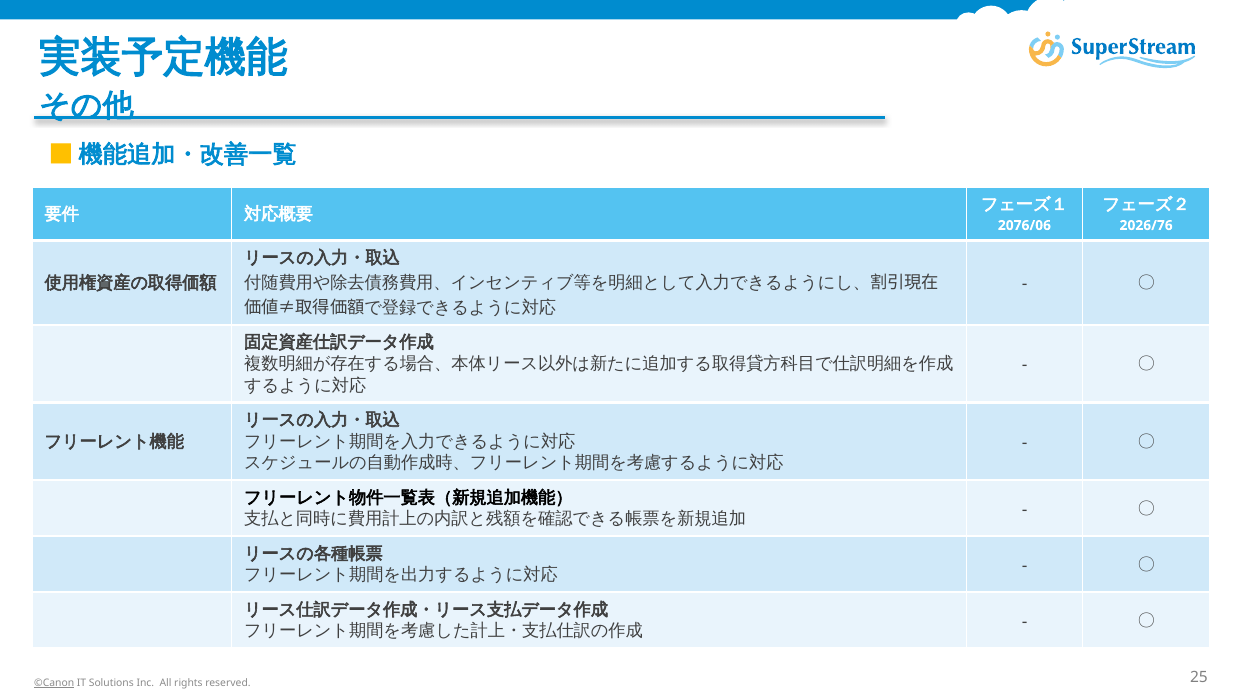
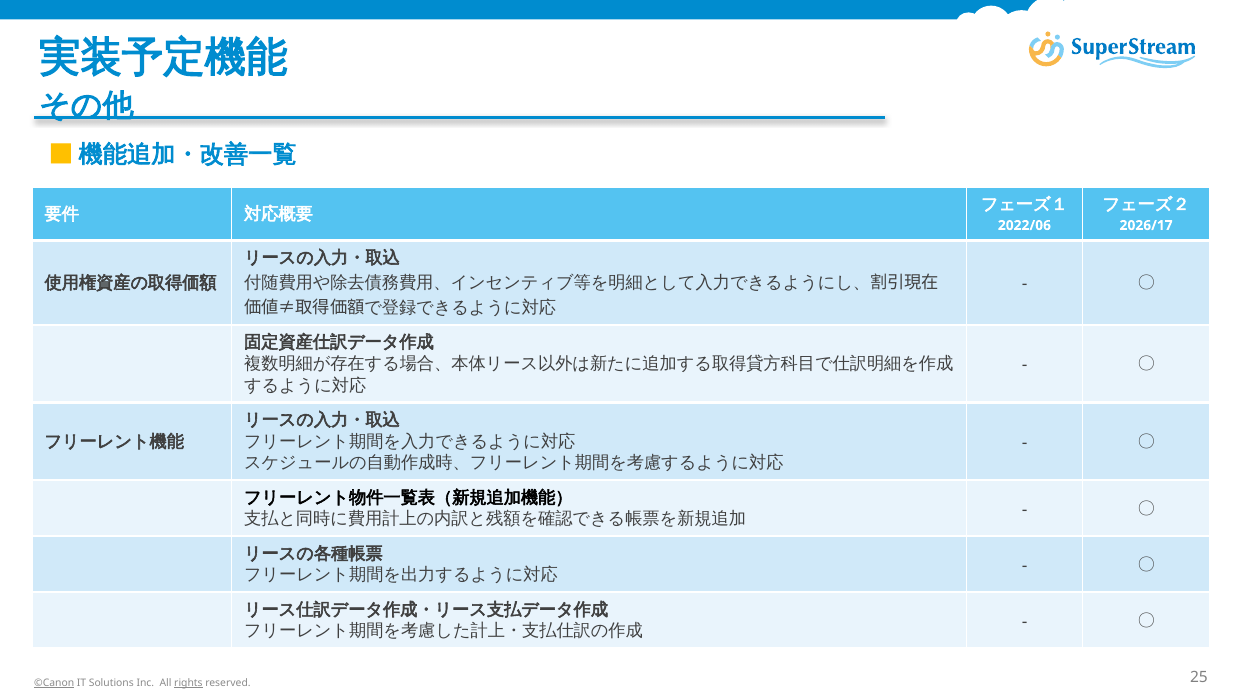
2076/06: 2076/06 -> 2022/06
2026/76: 2026/76 -> 2026/17
rights underline: none -> present
